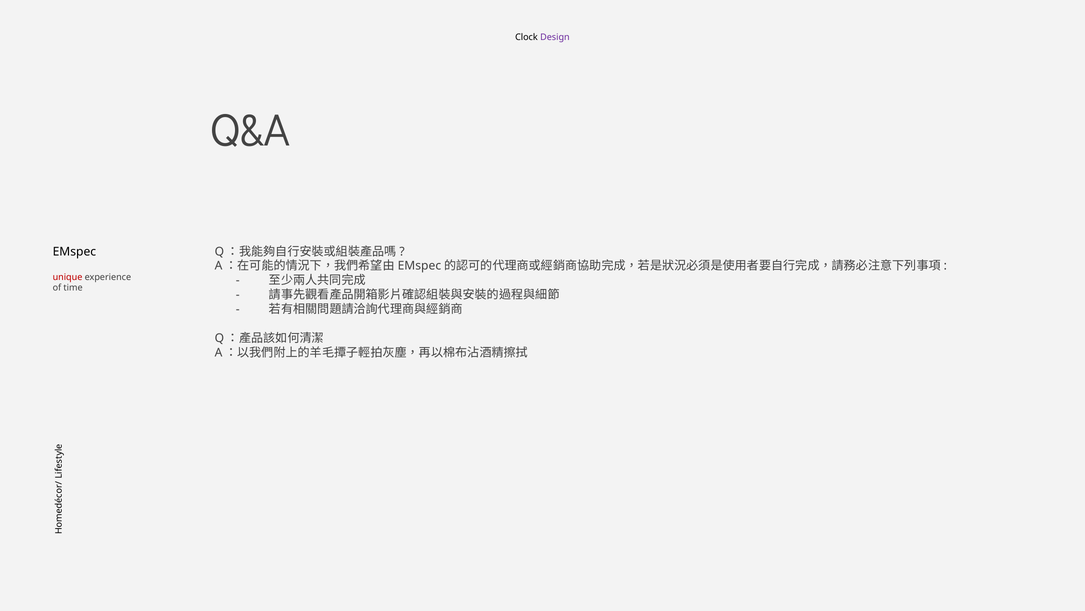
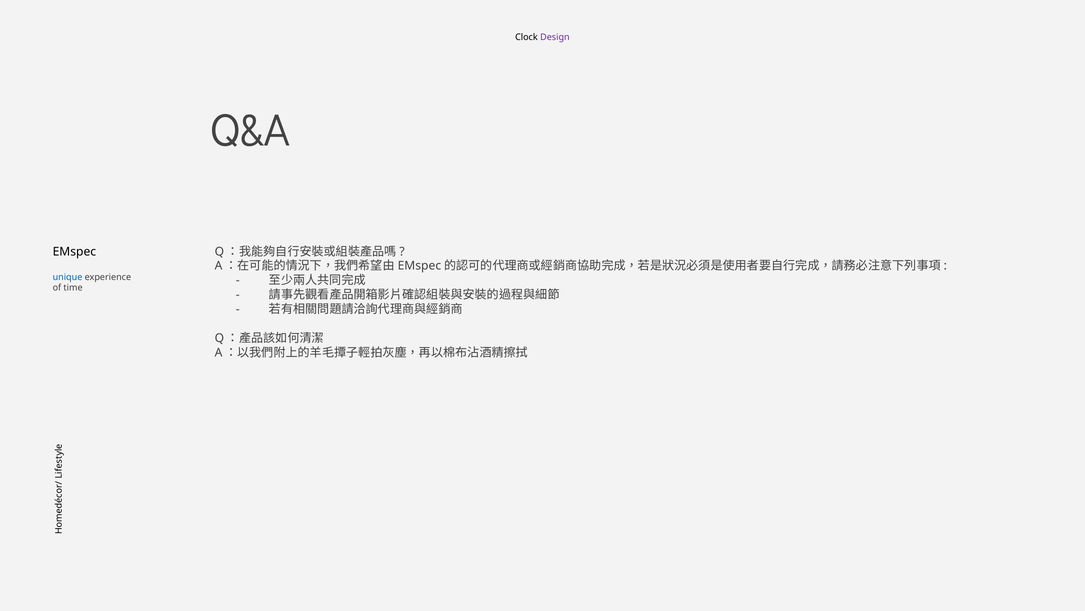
unique colour: red -> blue
